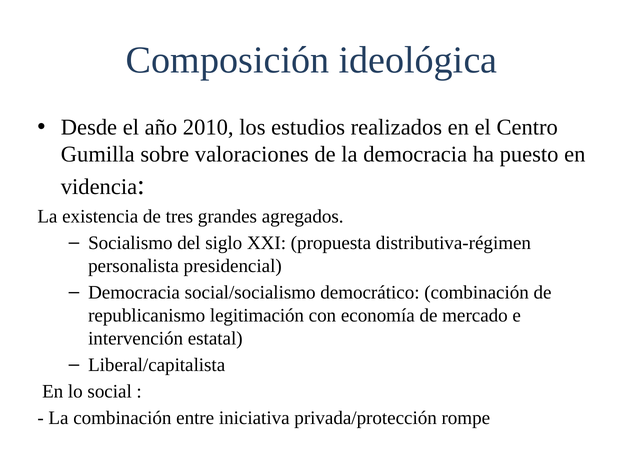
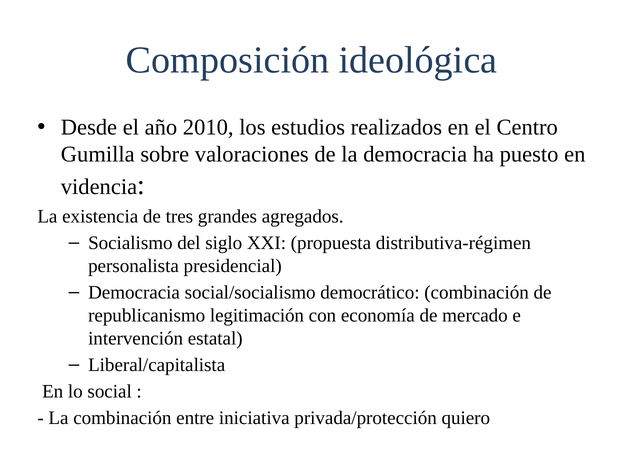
rompe: rompe -> quiero
